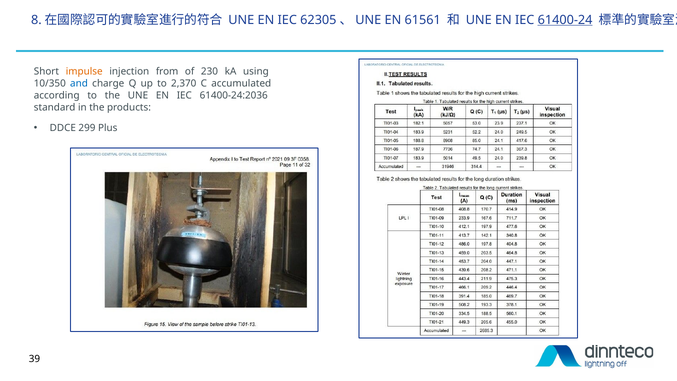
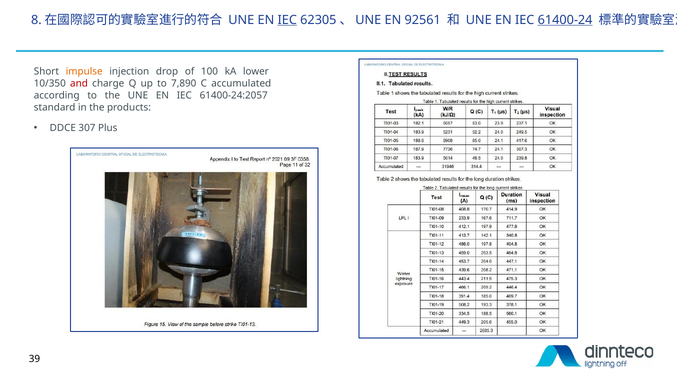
IEC at (287, 20) underline: none -> present
61561: 61561 -> 92561
from: from -> drop
230: 230 -> 100
using: using -> lower
and colour: blue -> red
2,370: 2,370 -> 7,890
61400-24:2036: 61400-24:2036 -> 61400-24:2057
299: 299 -> 307
